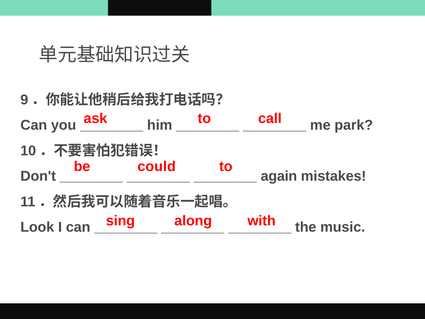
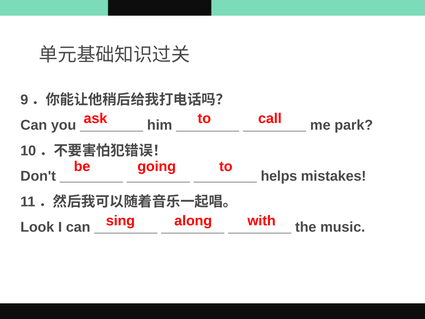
could: could -> going
again: again -> helps
